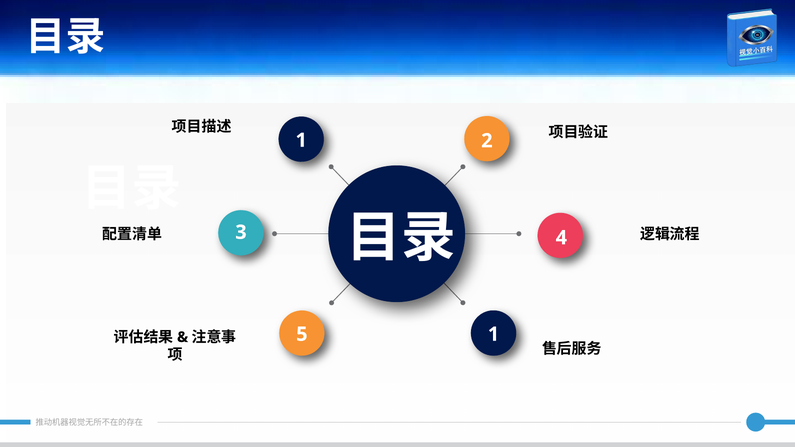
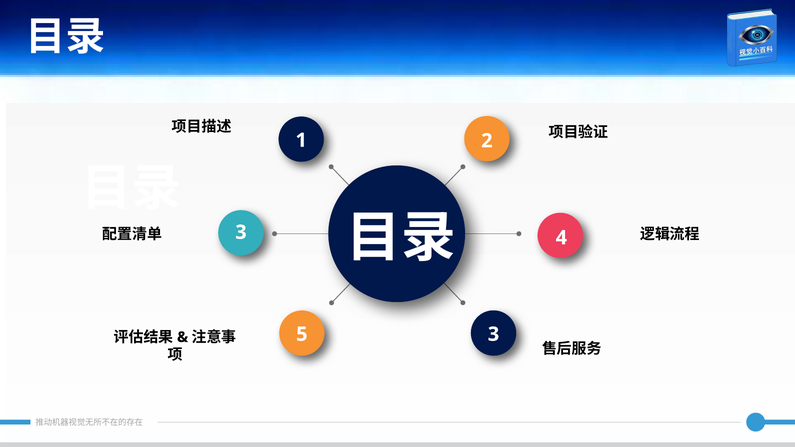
5 1: 1 -> 3
